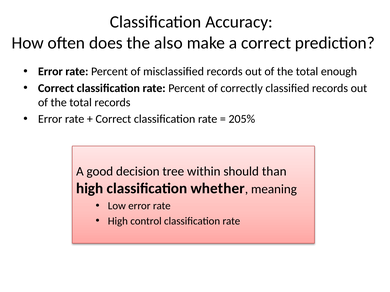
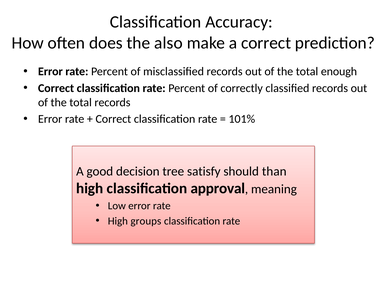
205%: 205% -> 101%
within: within -> satisfy
whether: whether -> approval
control: control -> groups
